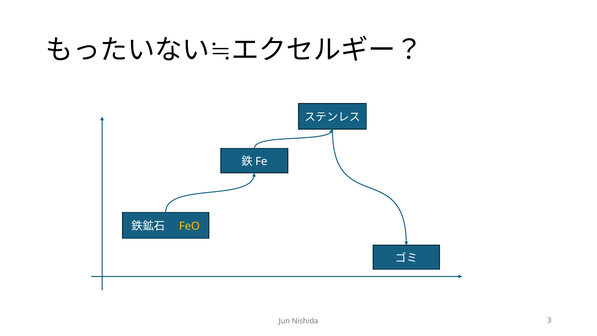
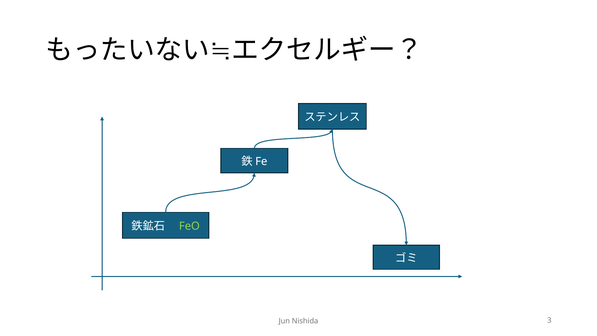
FeO colour: yellow -> light green
